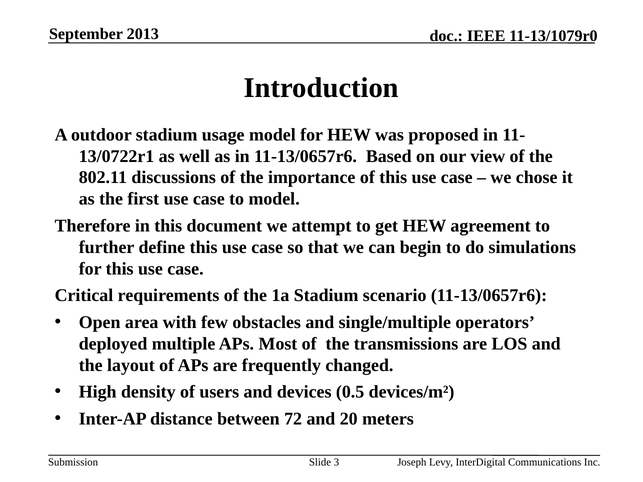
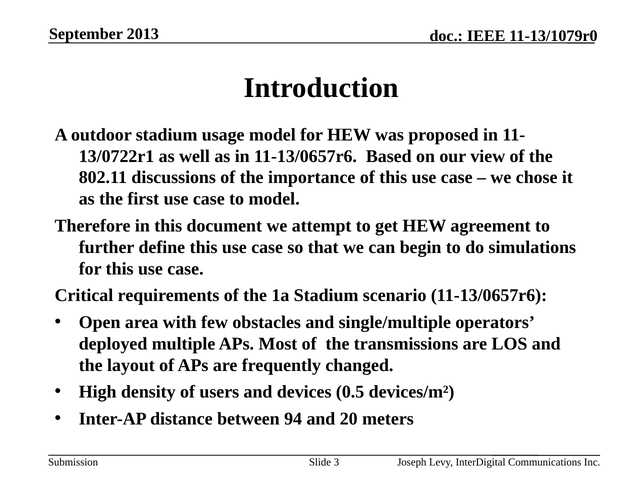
72: 72 -> 94
